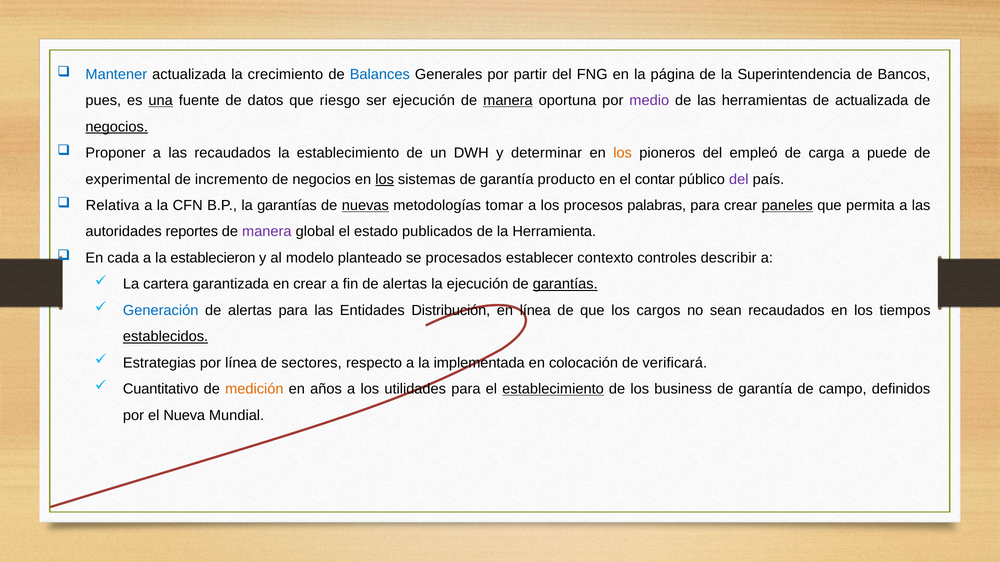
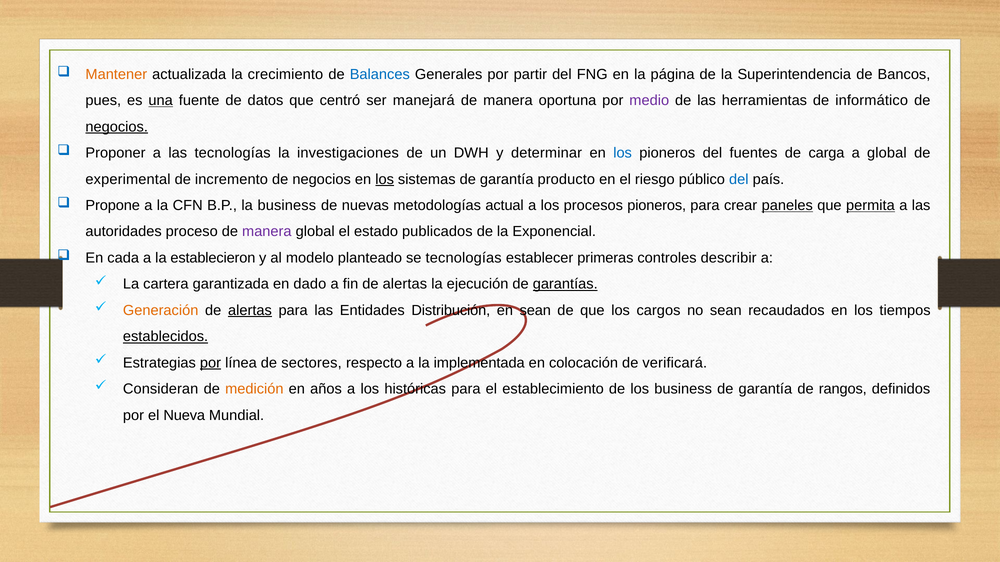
Mantener colour: blue -> orange
riesgo: riesgo -> centró
ser ejecución: ejecución -> manejará
manera at (508, 101) underline: present -> none
de actualizada: actualizada -> informático
las recaudados: recaudados -> tecnologías
la establecimiento: establecimiento -> investigaciones
los at (623, 153) colour: orange -> blue
empleó: empleó -> fuentes
a puede: puede -> global
contar: contar -> riesgo
del at (739, 179) colour: purple -> blue
Relativa: Relativa -> Propone
la garantías: garantías -> business
nuevas underline: present -> none
tomar: tomar -> actual
procesos palabras: palabras -> pioneros
permita underline: none -> present
reportes: reportes -> proceso
Herramienta: Herramienta -> Exponencial
se procesados: procesados -> tecnologías
contexto: contexto -> primeras
en crear: crear -> dado
Generación colour: blue -> orange
alertas at (250, 311) underline: none -> present
en línea: línea -> sean
por at (210, 363) underline: none -> present
Cuantitativo: Cuantitativo -> Consideran
utilidades: utilidades -> históricas
establecimiento at (553, 389) underline: present -> none
campo: campo -> rangos
